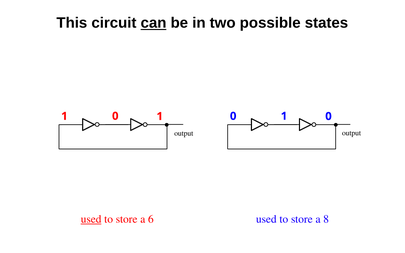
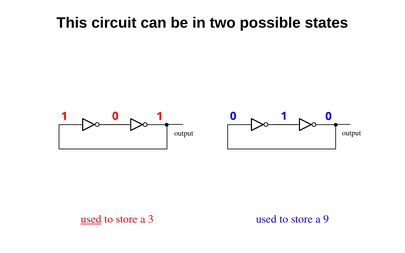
can underline: present -> none
6: 6 -> 3
8: 8 -> 9
